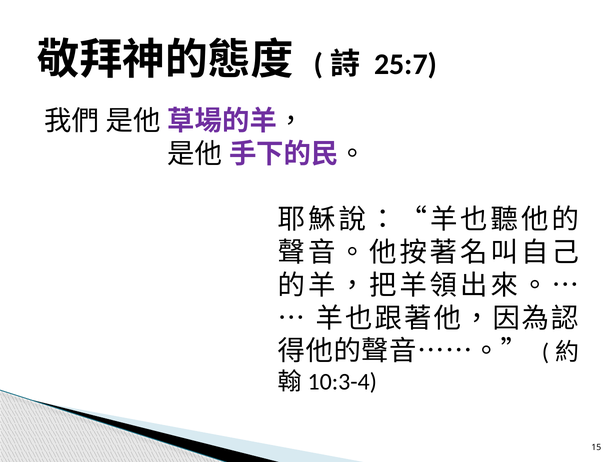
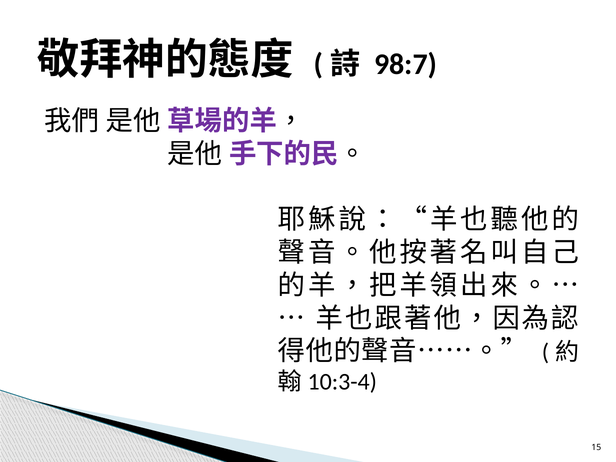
25:7: 25:7 -> 98:7
